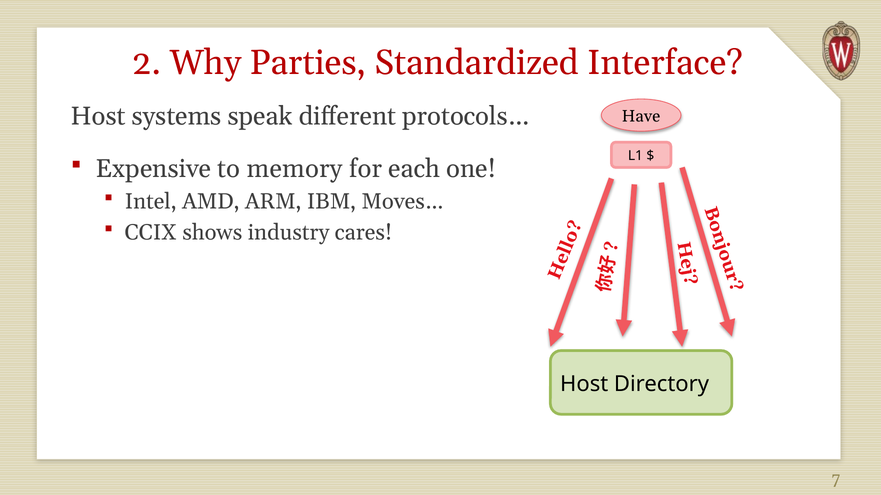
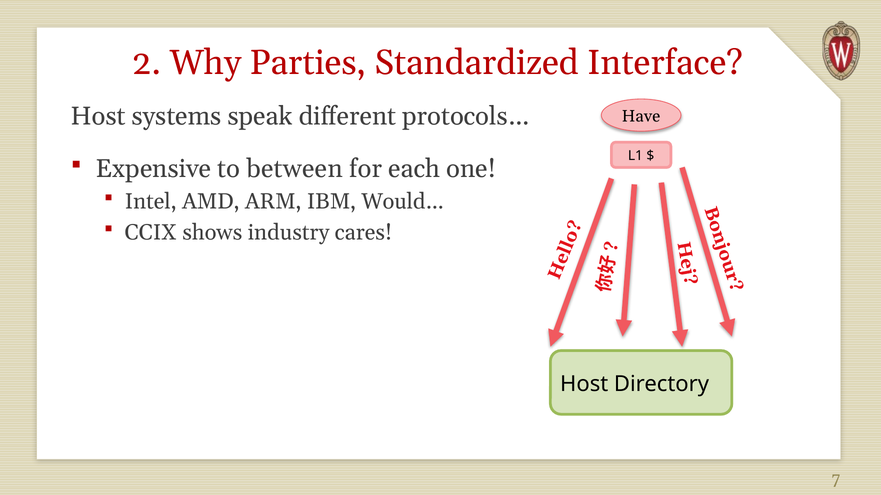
memory: memory -> between
Moves…: Moves… -> Would…
